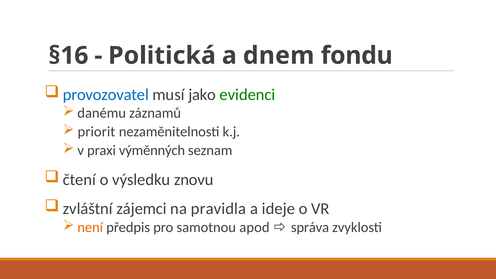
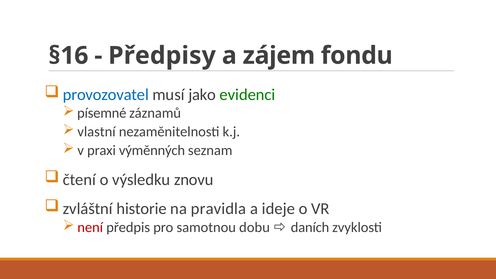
Politická: Politická -> Předpisy
dnem: dnem -> zájem
danému: danému -> písemné
priorit: priorit -> vlastní
zájemci: zájemci -> historie
není colour: orange -> red
apod: apod -> dobu
správa: správa -> daních
